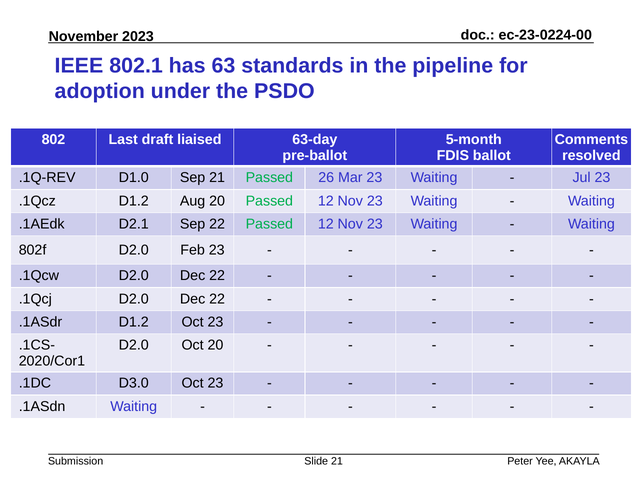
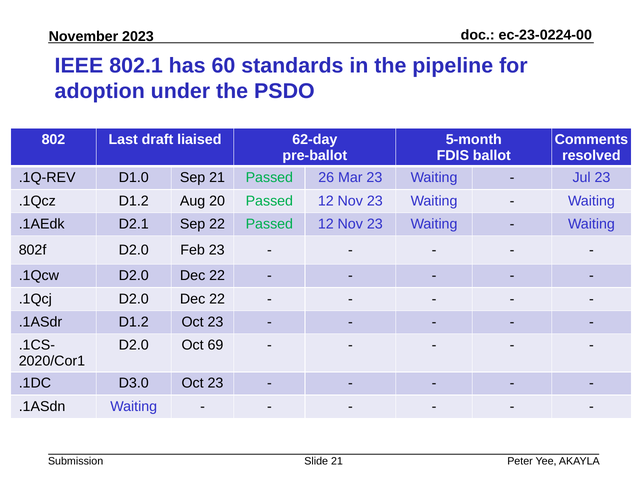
63: 63 -> 60
63-day: 63-day -> 62-day
Oct 20: 20 -> 69
